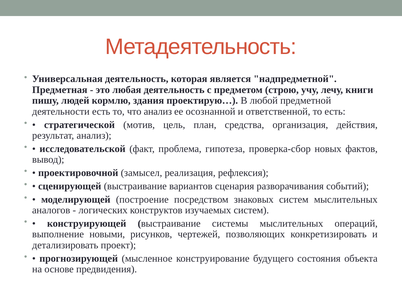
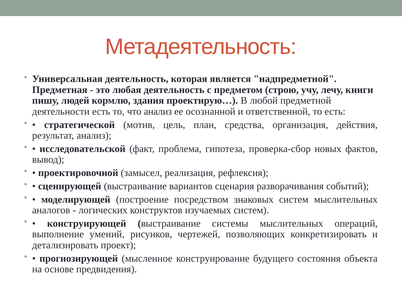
новыми: новыми -> умений
